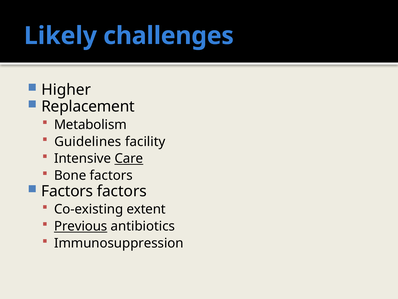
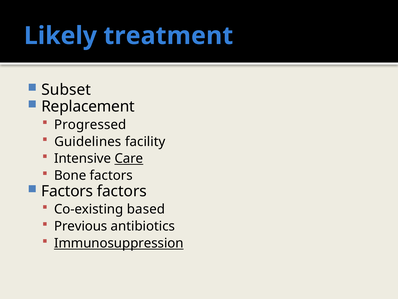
challenges: challenges -> treatment
Higher: Higher -> Subset
Metabolism: Metabolism -> Progressed
extent: extent -> based
Previous underline: present -> none
Immunosuppression underline: none -> present
